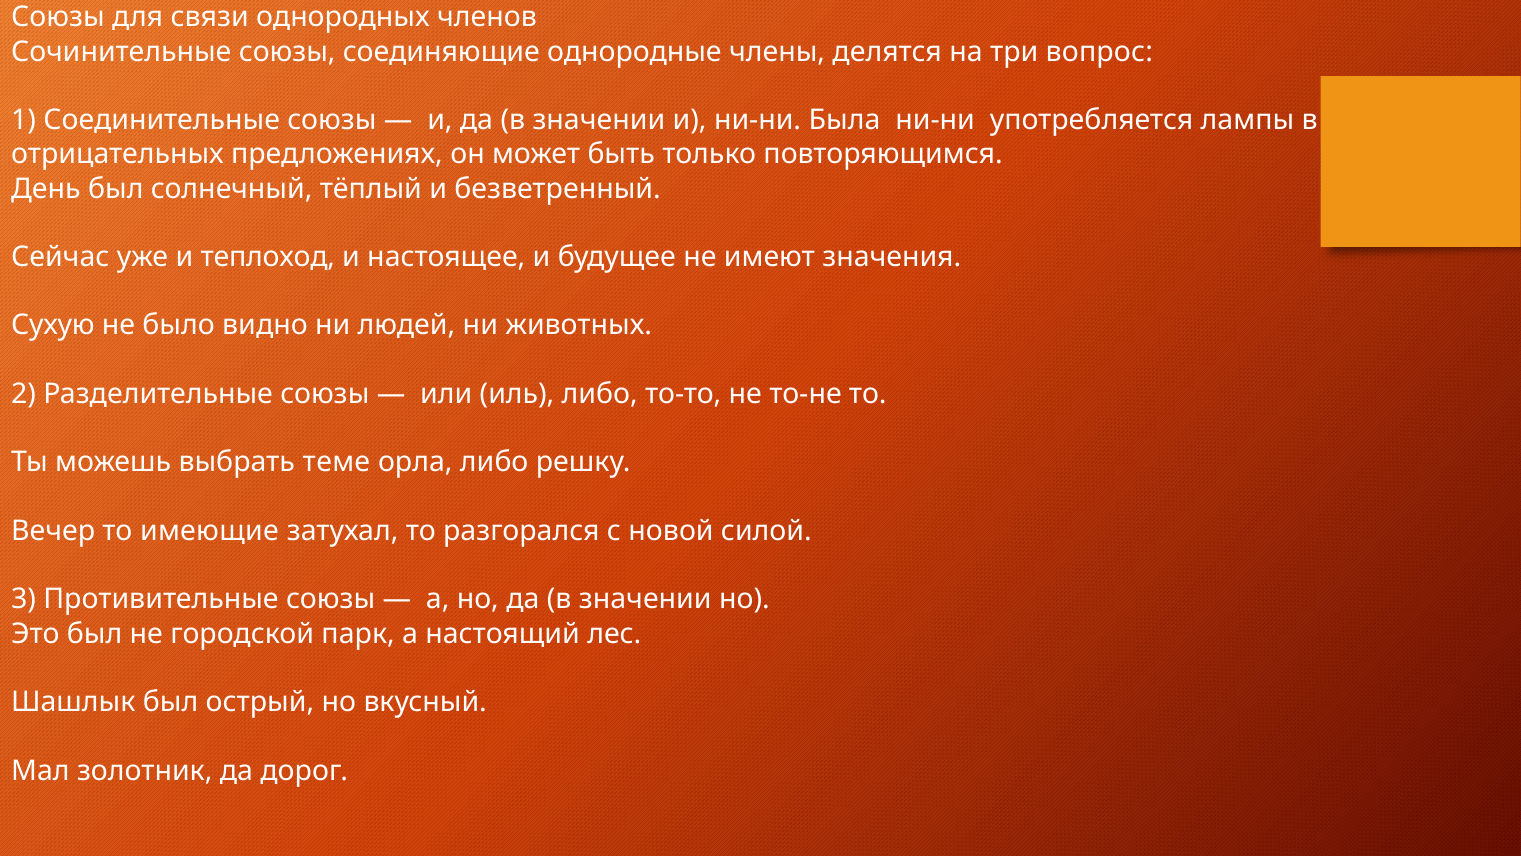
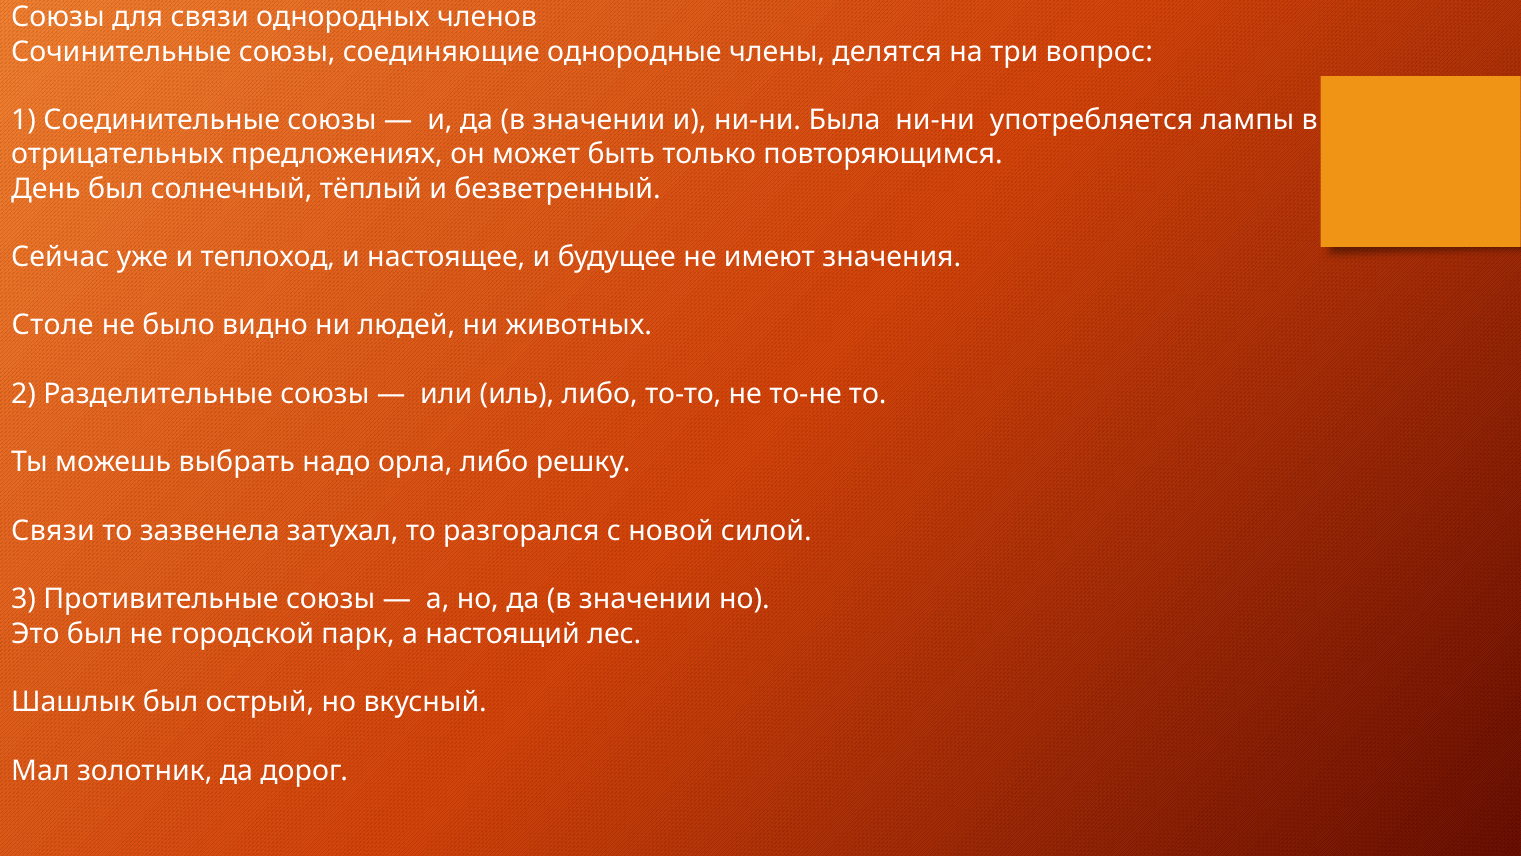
Сухую: Сухую -> Столе
теме: теме -> надо
Вечер at (53, 531): Вечер -> Связи
имеющие: имеющие -> зазвенела
